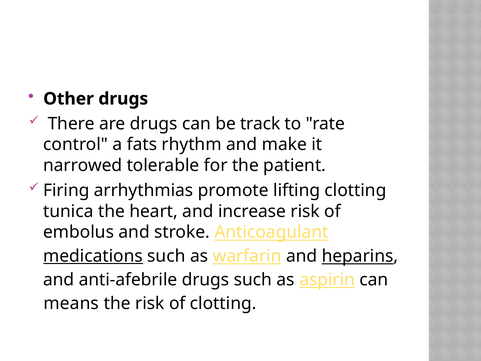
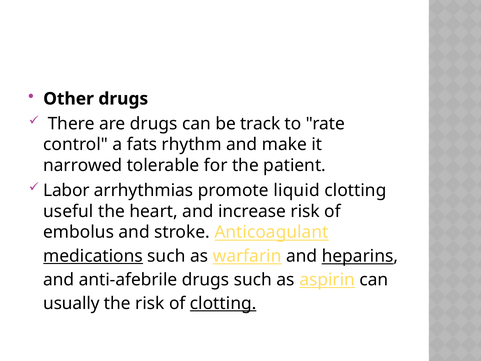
Firing: Firing -> Labor
lifting: lifting -> liquid
tunica: tunica -> useful
means: means -> usually
clotting at (223, 303) underline: none -> present
